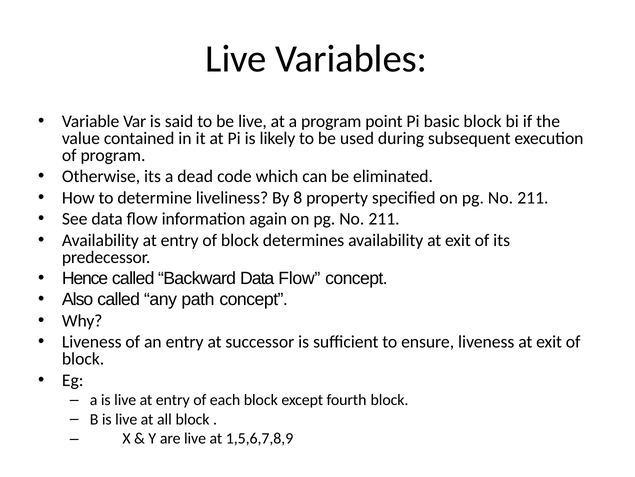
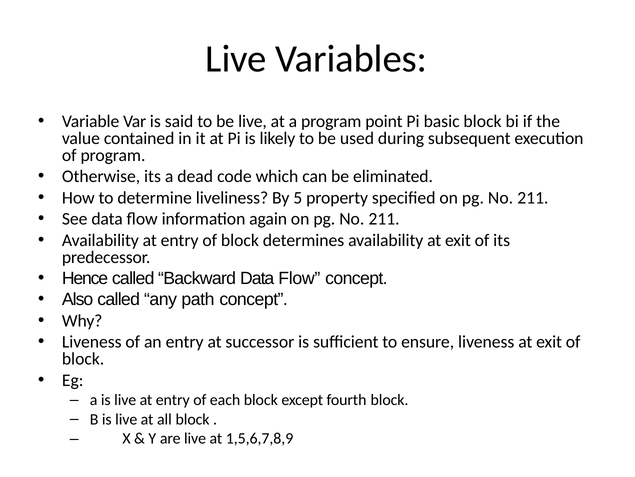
8: 8 -> 5
